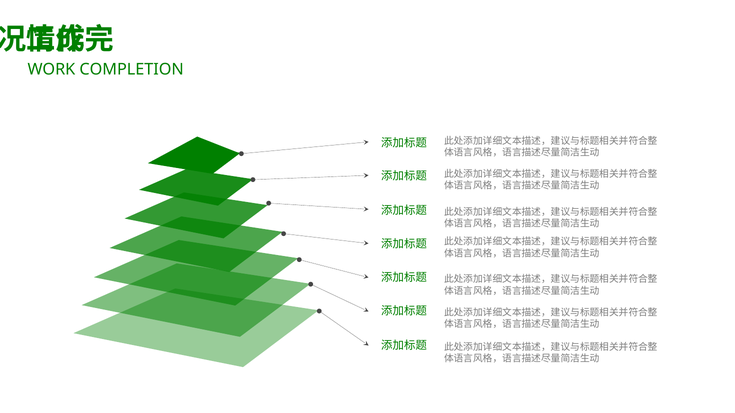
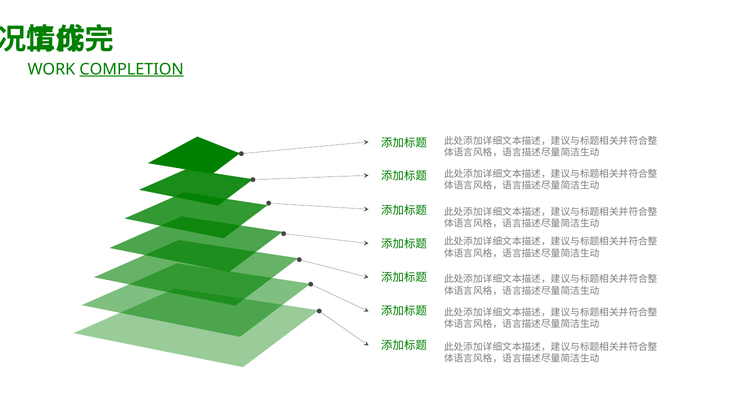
COMPLETION underline: none -> present
